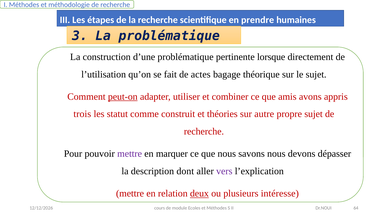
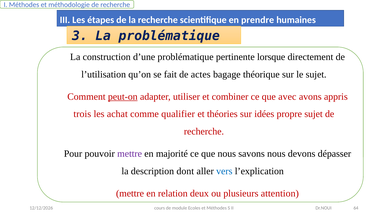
amis: amis -> avec
statut: statut -> achat
construit: construit -> qualifier
autre: autre -> idées
marquer: marquer -> majorité
vers colour: purple -> blue
deux underline: present -> none
intéresse: intéresse -> attention
